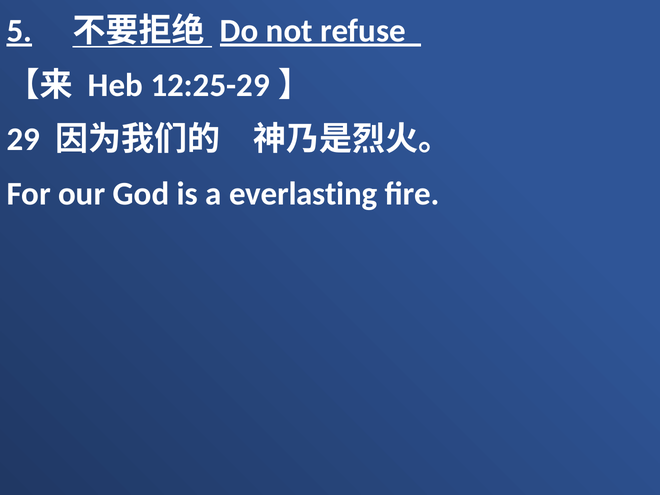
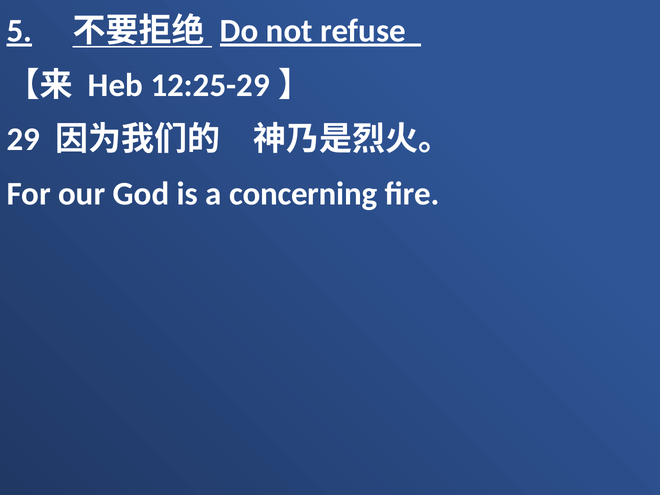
everlasting: everlasting -> concerning
